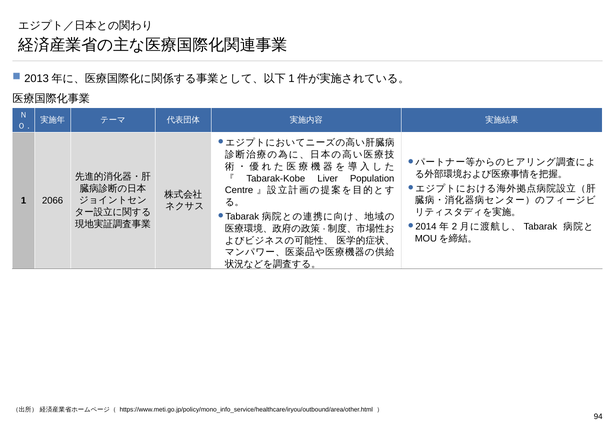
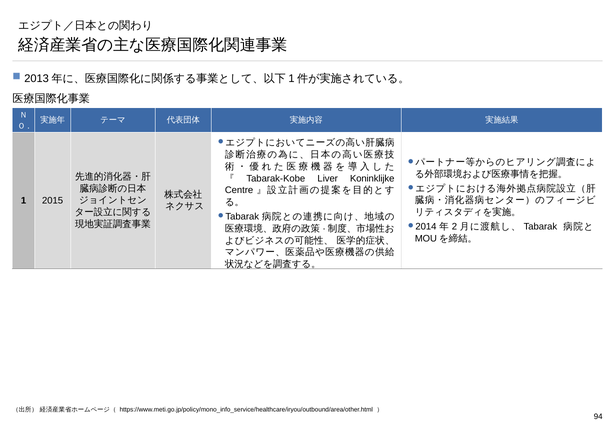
Population: Population -> Koninklijke
2066: 2066 -> 2015
